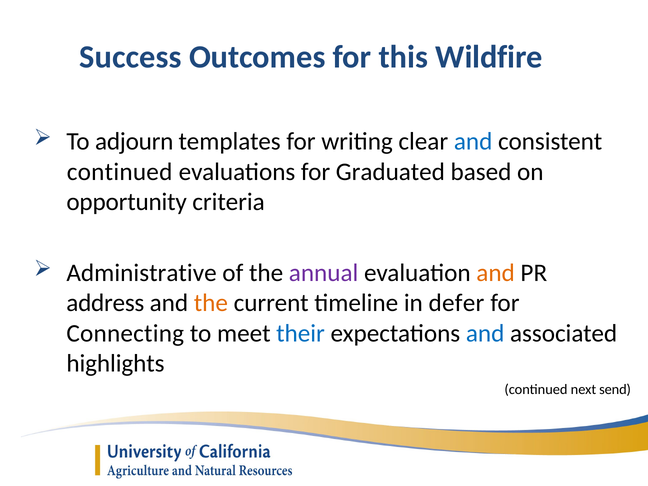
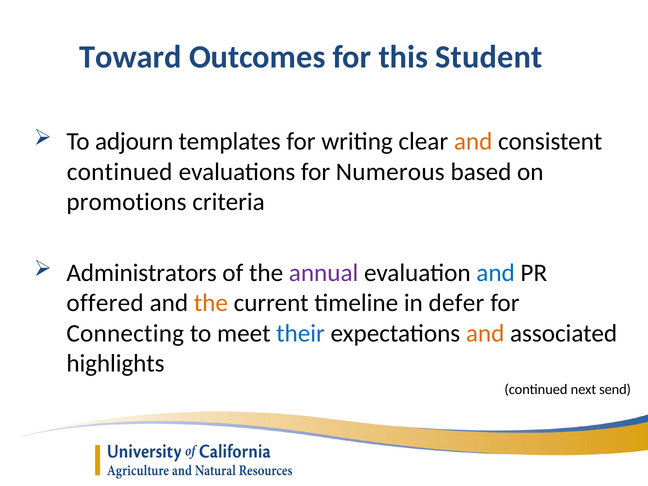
Success: Success -> Toward
Wildfire: Wildfire -> Student
and at (473, 142) colour: blue -> orange
Graduated: Graduated -> Numerous
opportunity: opportunity -> promotions
Administrative: Administrative -> Administrators
and at (496, 273) colour: orange -> blue
address: address -> offered
and at (485, 333) colour: blue -> orange
